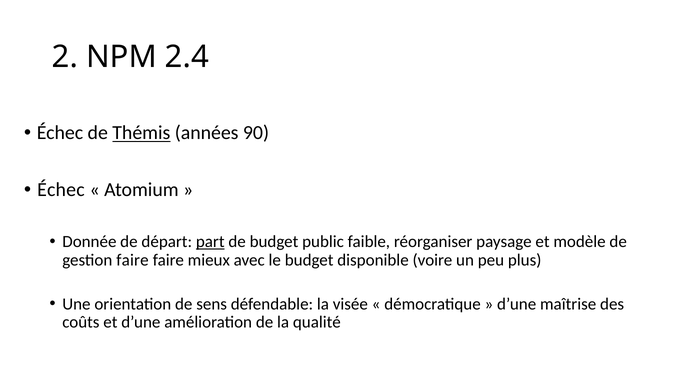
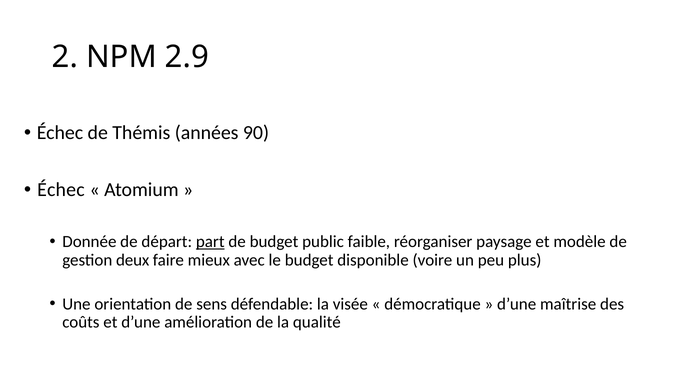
2.4: 2.4 -> 2.9
Thémis underline: present -> none
gestion faire: faire -> deux
